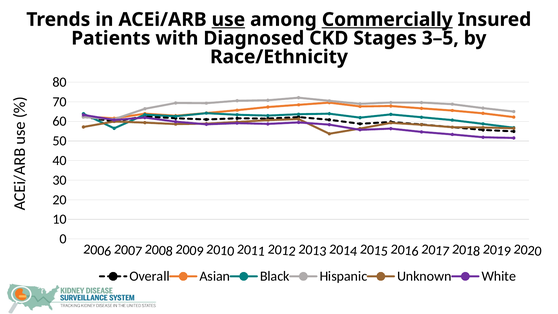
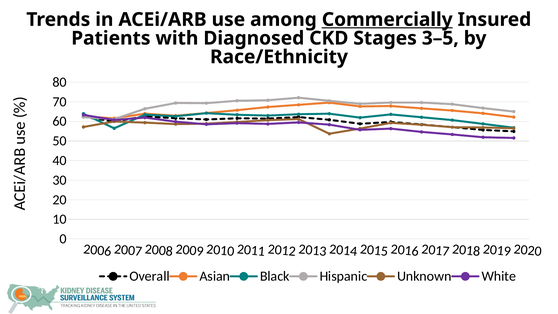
use underline: present -> none
